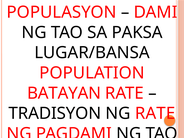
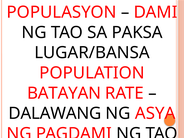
TRADISYON: TRADISYON -> DALAWANG
NG RATE: RATE -> ASYA
